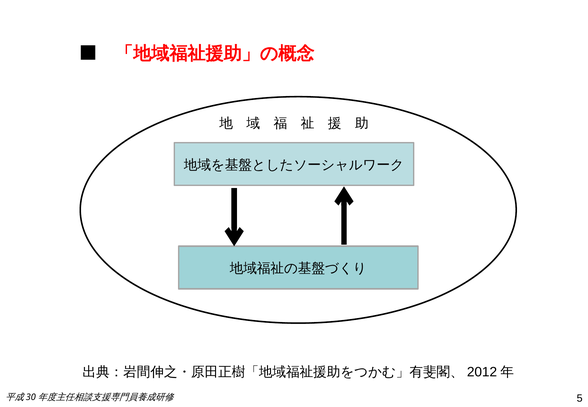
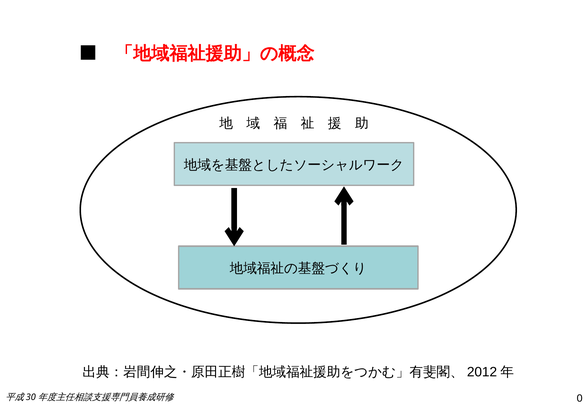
5: 5 -> 0
